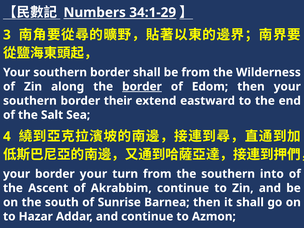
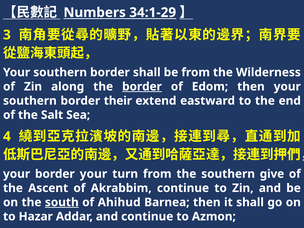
into: into -> give
south underline: none -> present
Sunrise: Sunrise -> Ahihud
